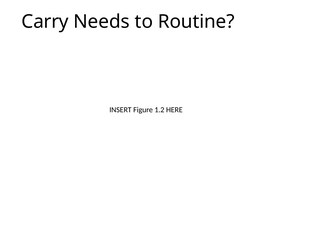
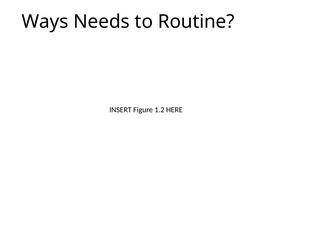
Carry: Carry -> Ways
